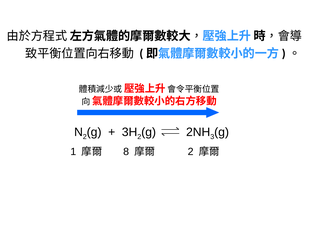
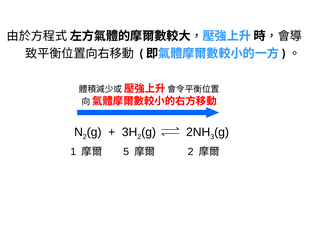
8: 8 -> 5
